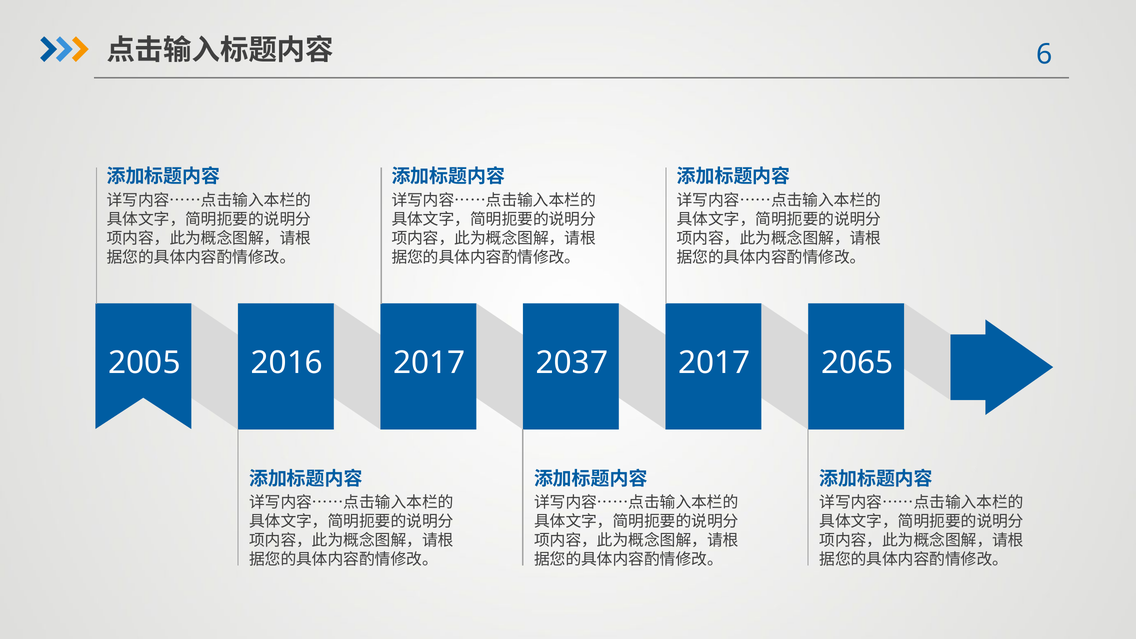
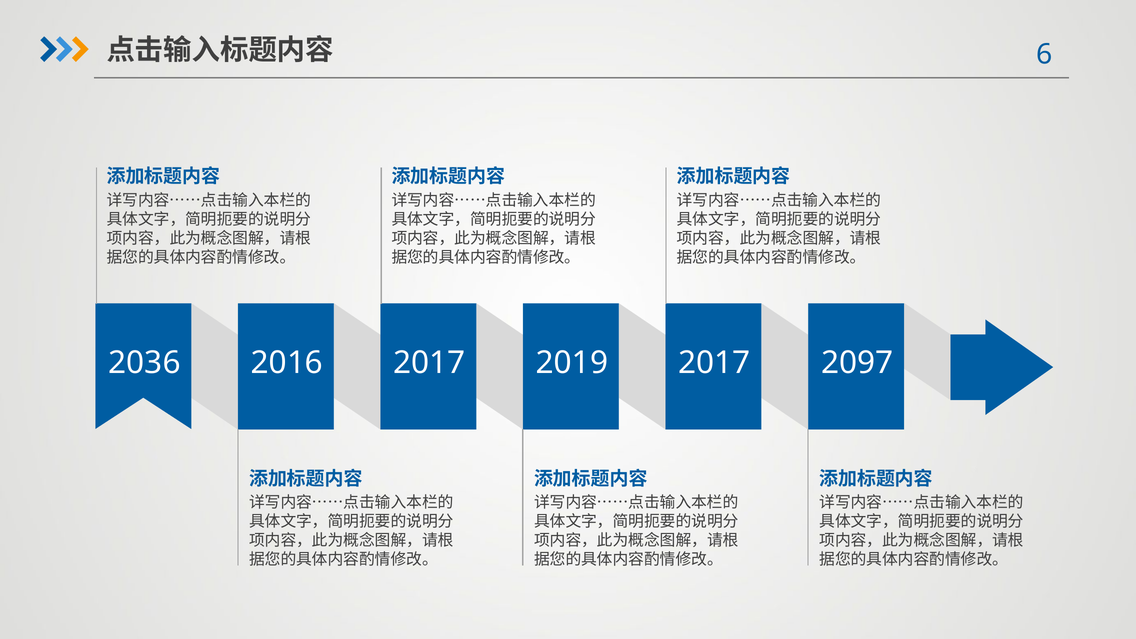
2005: 2005 -> 2036
2037: 2037 -> 2019
2065: 2065 -> 2097
